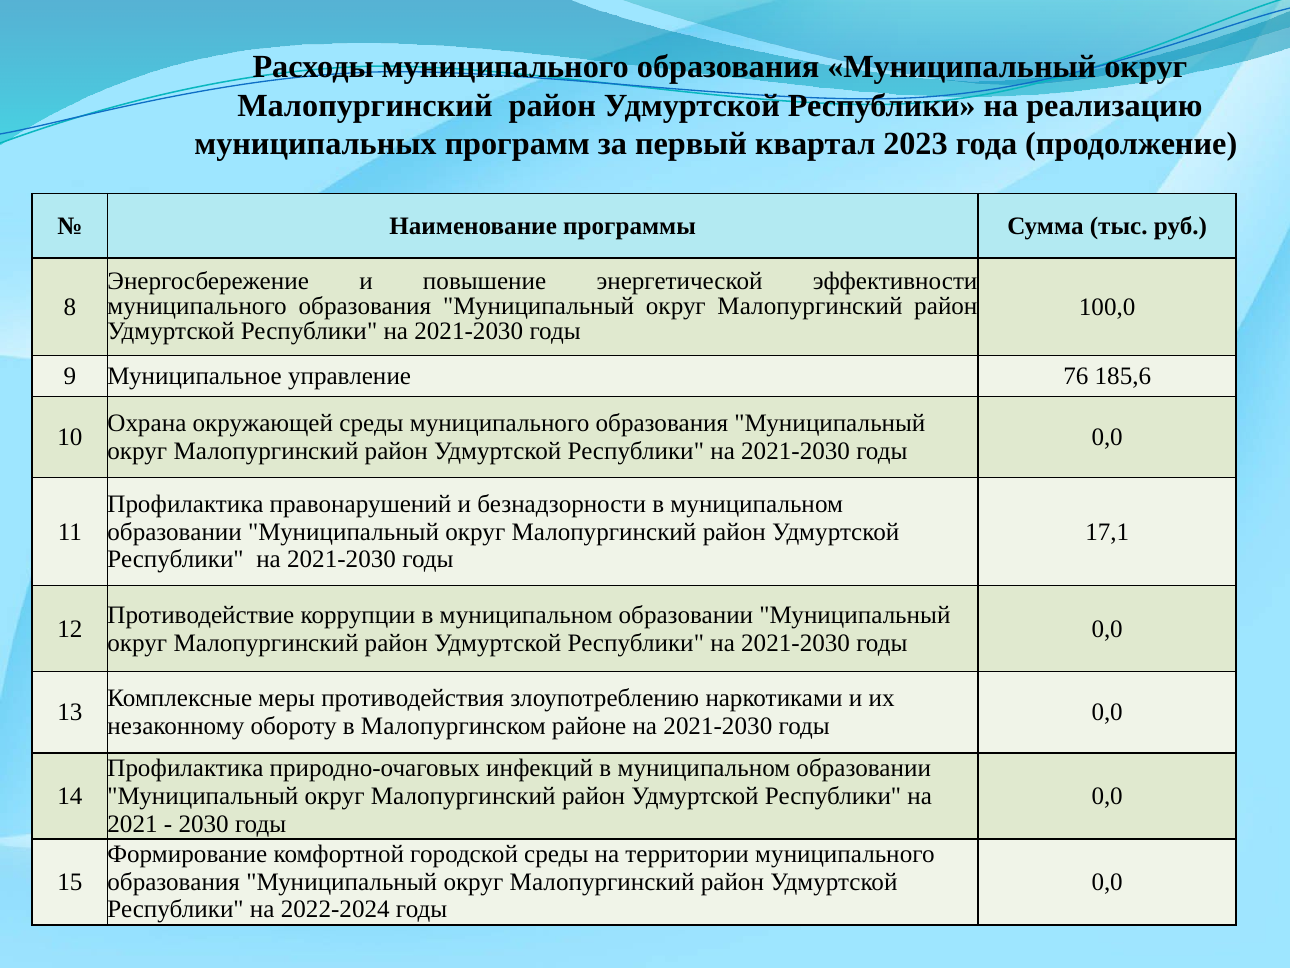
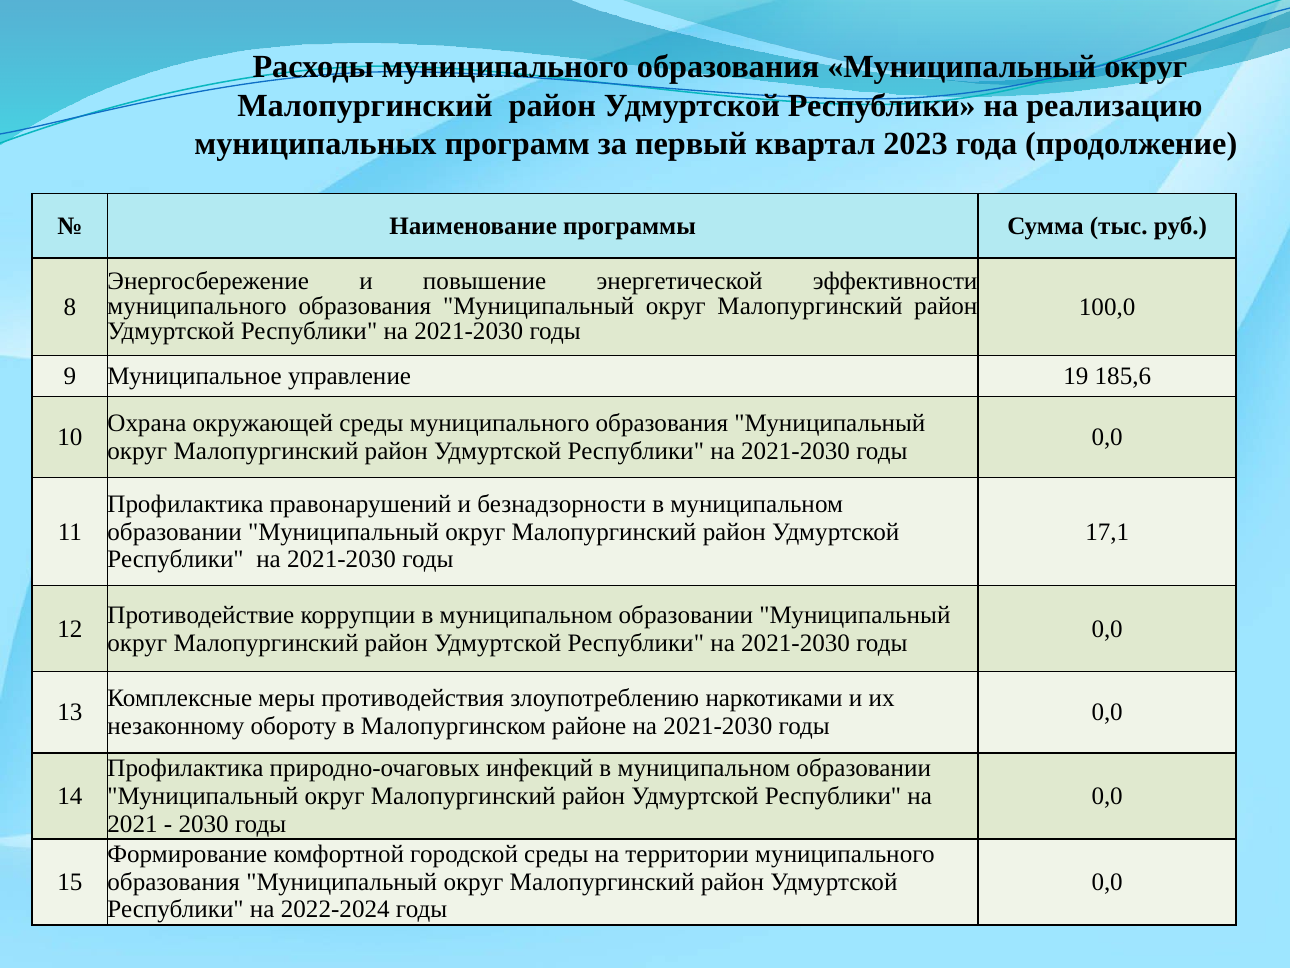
76: 76 -> 19
